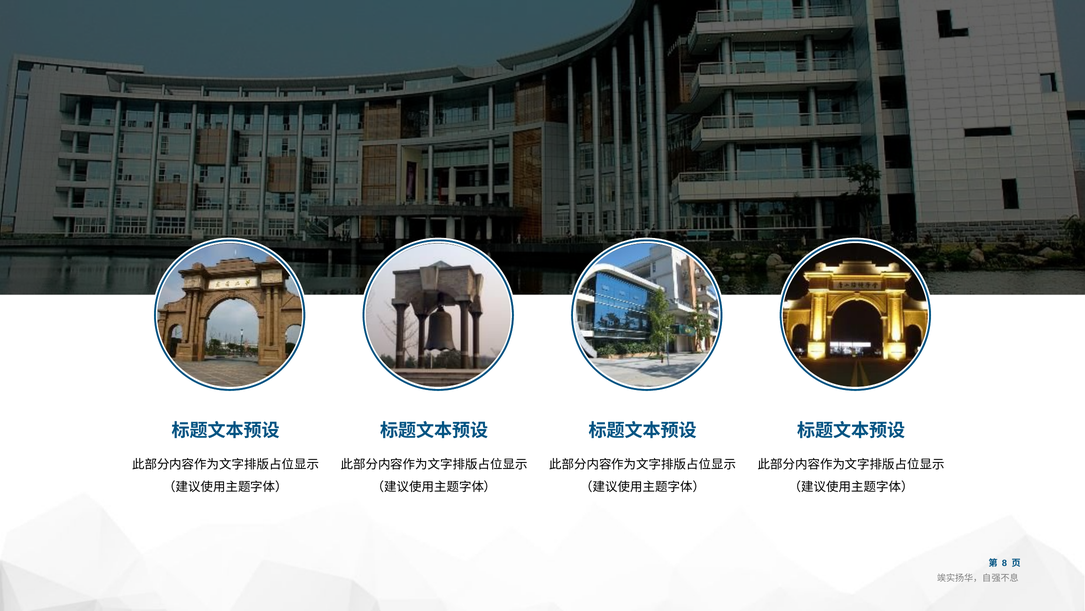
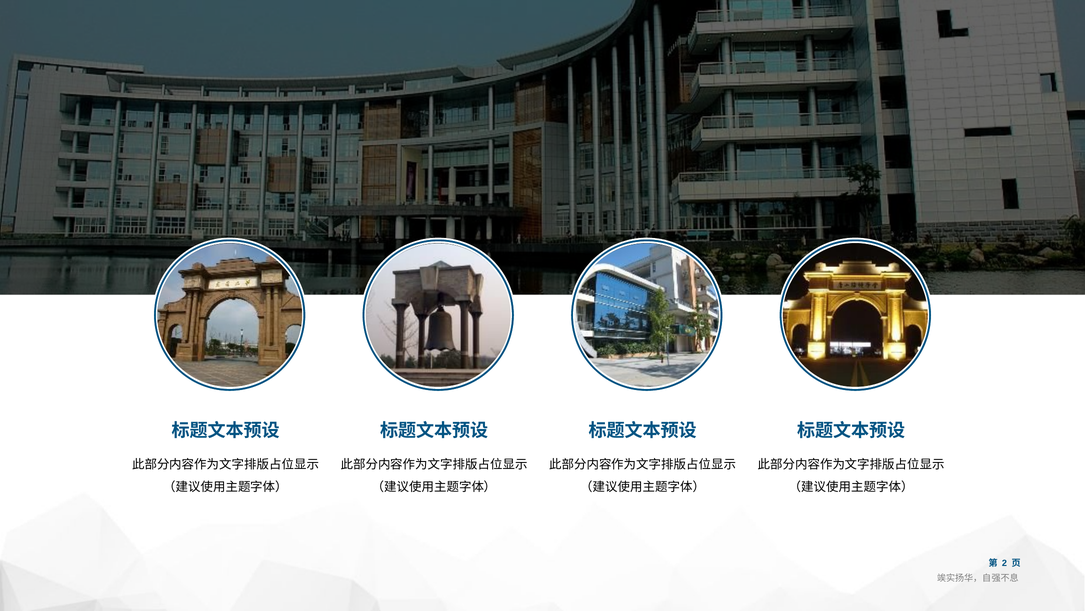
8: 8 -> 2
